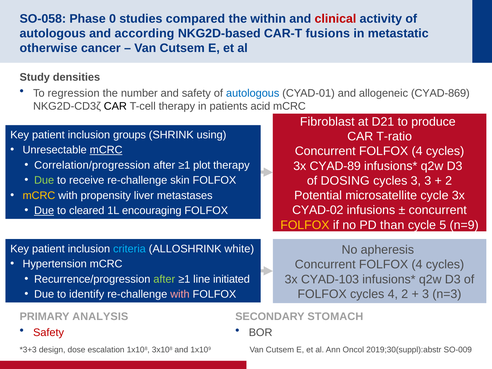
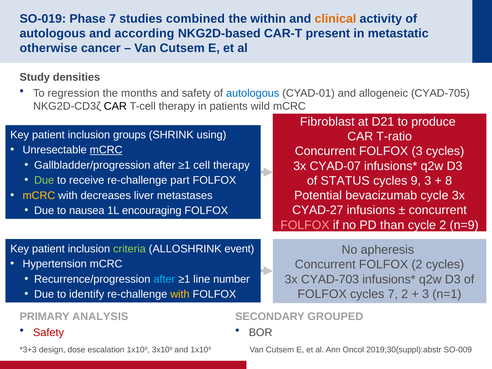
SO-058: SO-058 -> SO-019
Phase 0: 0 -> 7
compared: compared -> combined
clinical colour: red -> orange
fusions: fusions -> present
number: number -> months
CYAD-869: CYAD-869 -> CYAD-705
acid: acid -> wild
4 at (417, 151): 4 -> 3
Correlation/progression: Correlation/progression -> Gallbladder/progression
plot: plot -> cell
CYAD-89: CYAD-89 -> CYAD-07
skin: skin -> part
DOSING: DOSING -> STATUS
cycles 3: 3 -> 9
2 at (449, 181): 2 -> 8
microsatellite: microsatellite -> bevacizumab
propensity: propensity -> decreases
CYAD-02: CYAD-02 -> CYAD-27
Due at (44, 211) underline: present -> none
cleared: cleared -> nausea
FOLFOX at (305, 225) colour: yellow -> pink
cycle 5: 5 -> 2
criteria colour: light blue -> light green
white: white -> event
4 at (417, 265): 4 -> 2
after at (164, 279) colour: light green -> light blue
initiated: initiated -> number
CYAD-103: CYAD-103 -> CYAD-703
cycles 4: 4 -> 7
n=3: n=3 -> n=1
with at (180, 294) colour: pink -> yellow
STOMACH: STOMACH -> GROUPED
